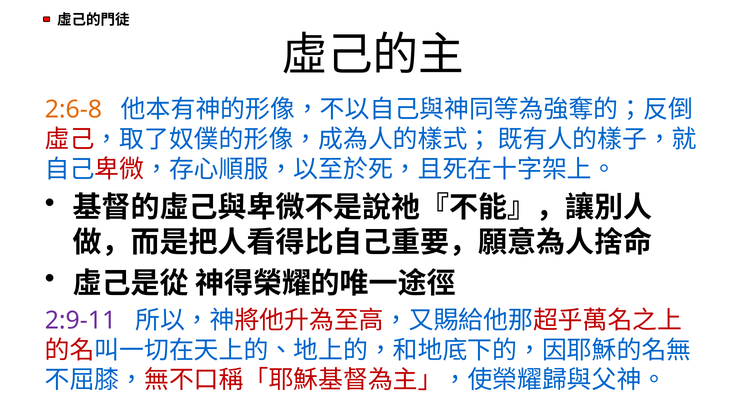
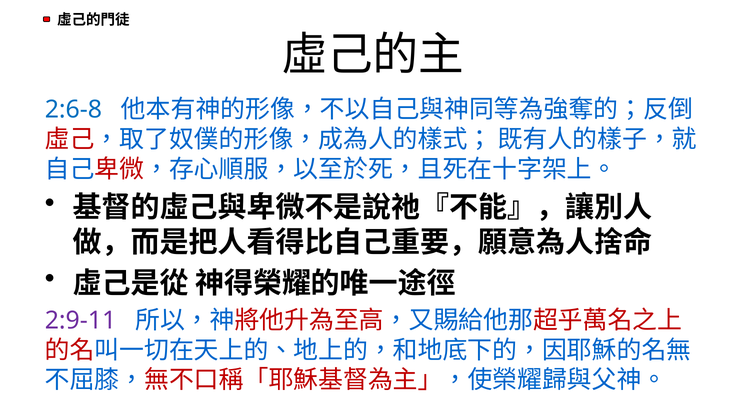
2:6-8 colour: orange -> blue
